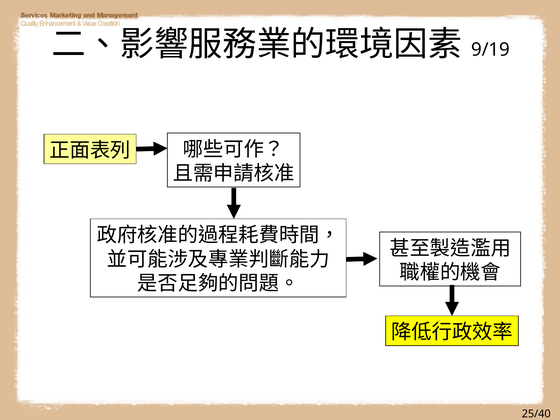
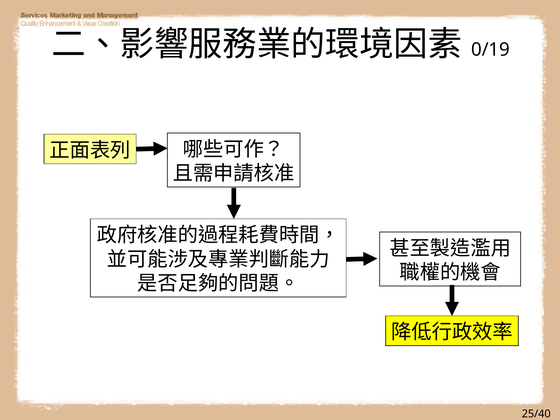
9/19: 9/19 -> 0/19
